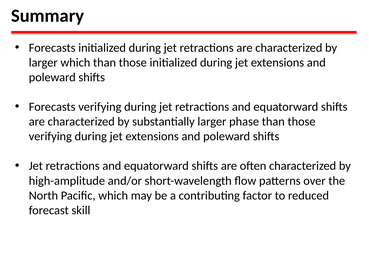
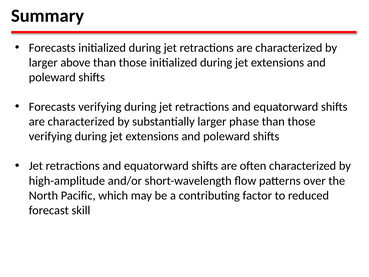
larger which: which -> above
